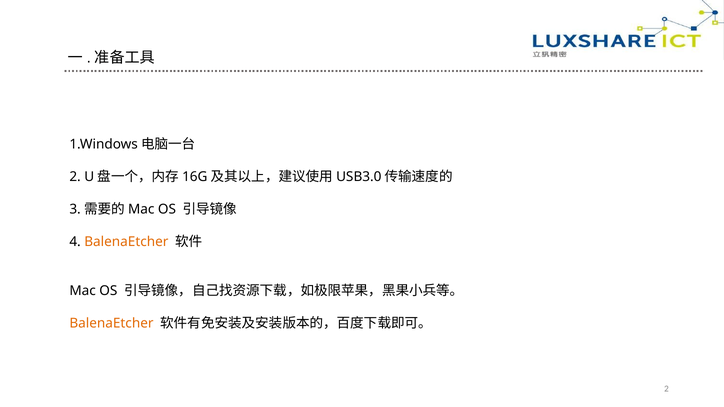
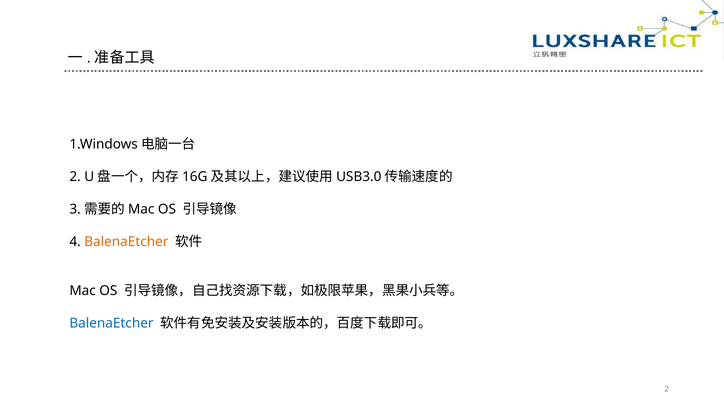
BalenaEtcher at (111, 323) colour: orange -> blue
